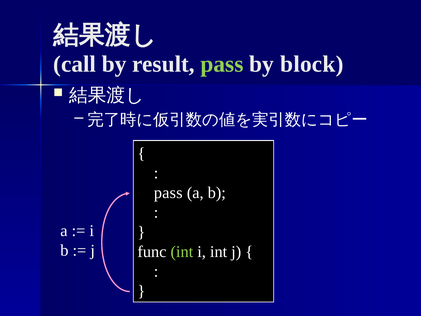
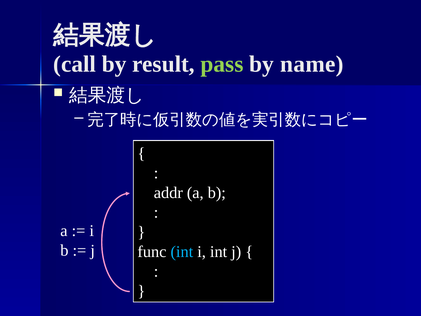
block: block -> name
pass at (168, 193): pass -> addr
int at (182, 252) colour: light green -> light blue
